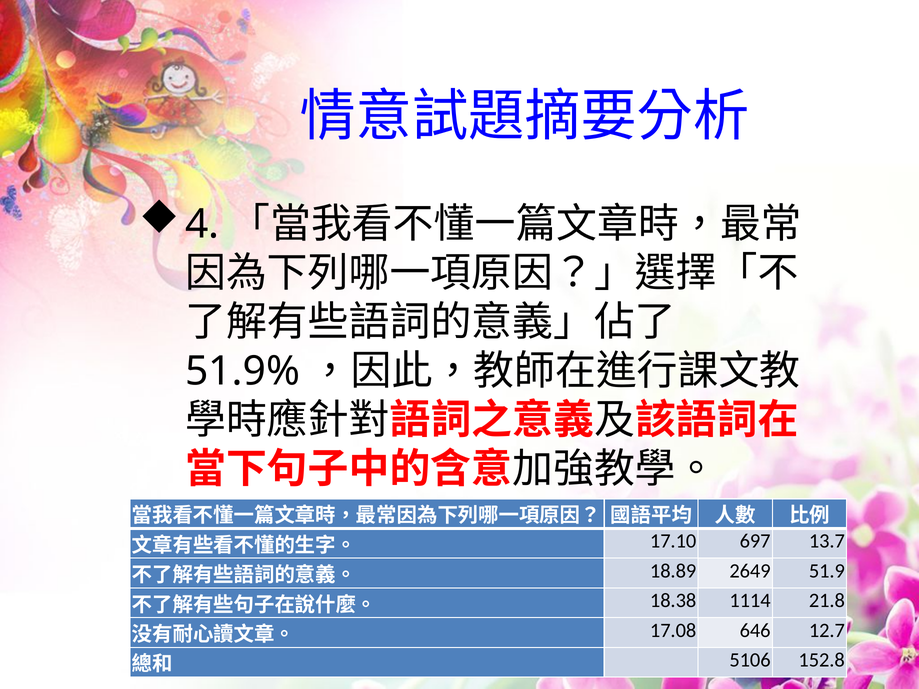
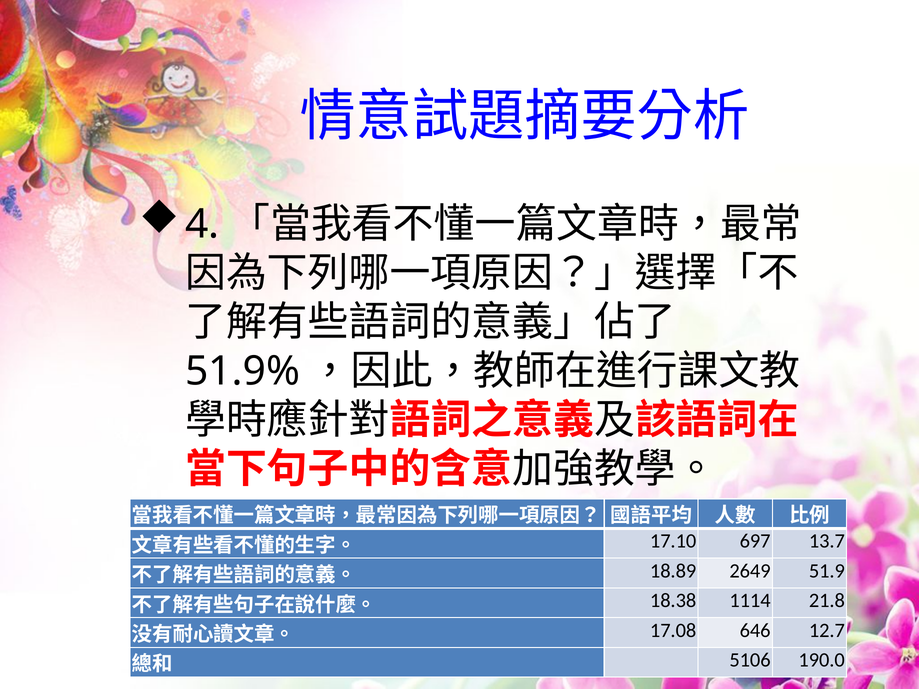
152.8: 152.8 -> 190.0
